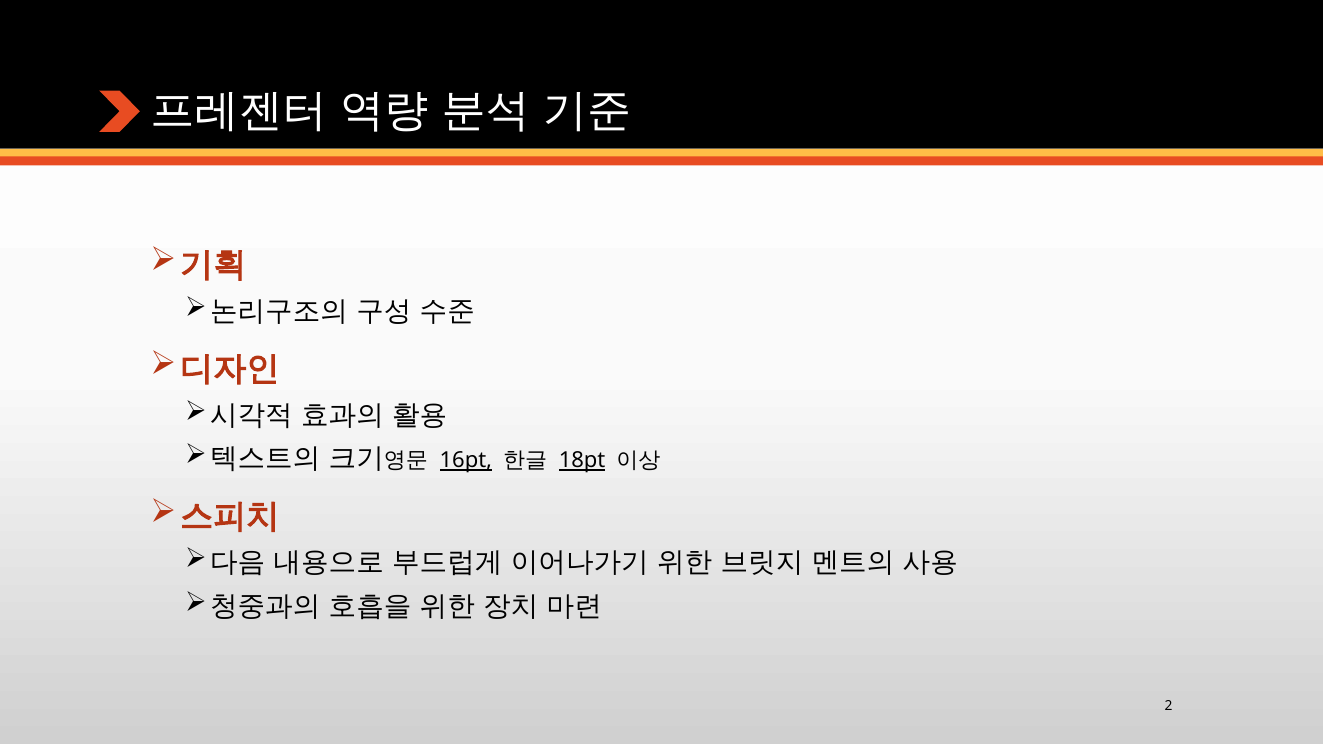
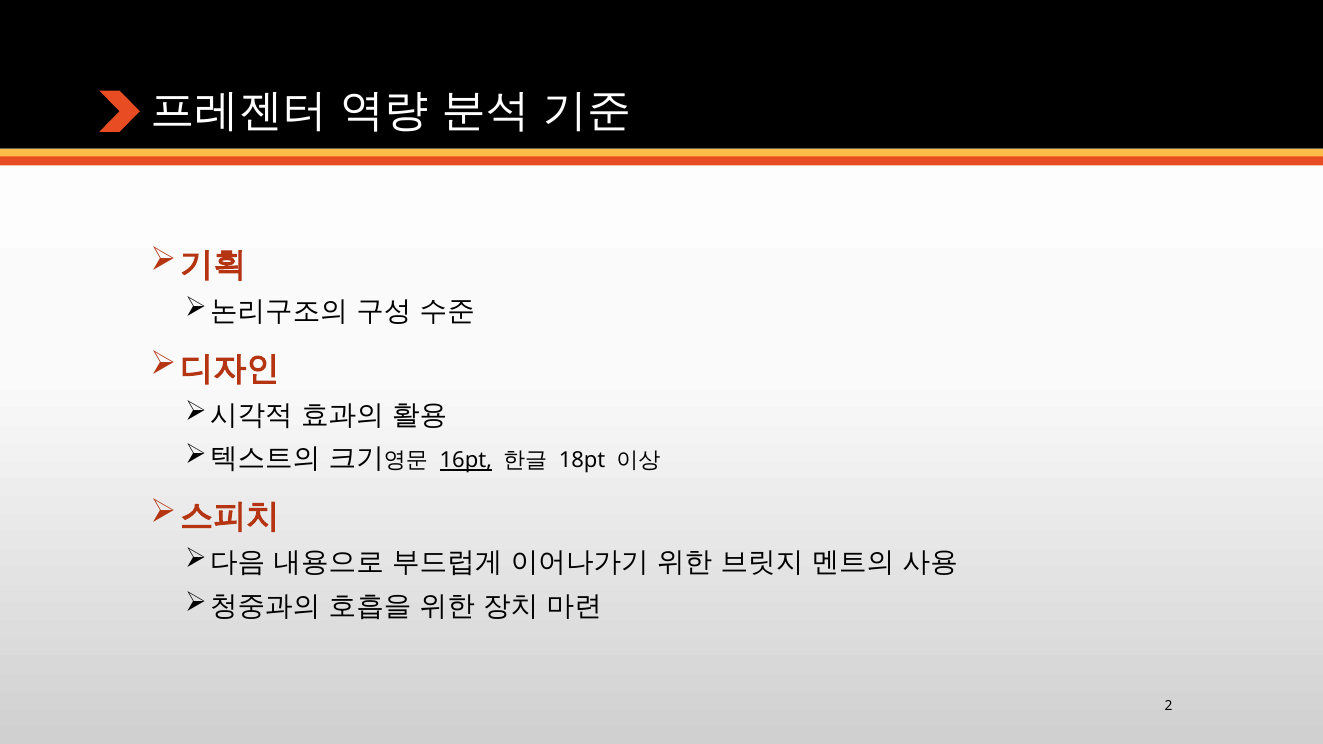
18pt underline: present -> none
